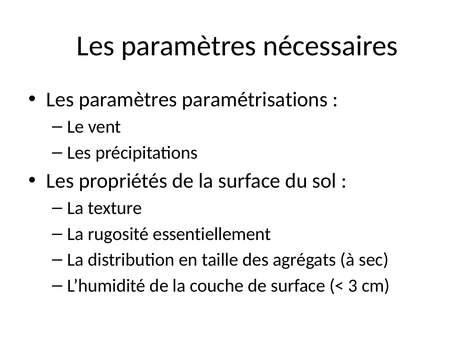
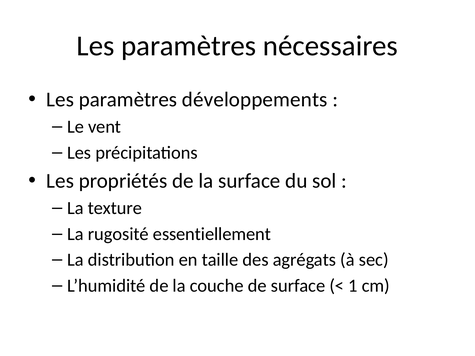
paramétrisations: paramétrisations -> développements
3: 3 -> 1
